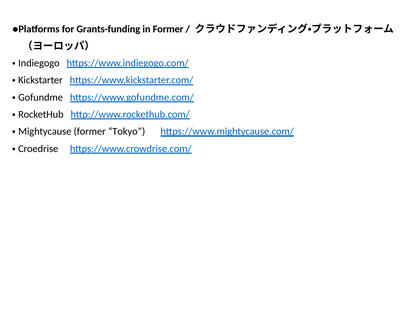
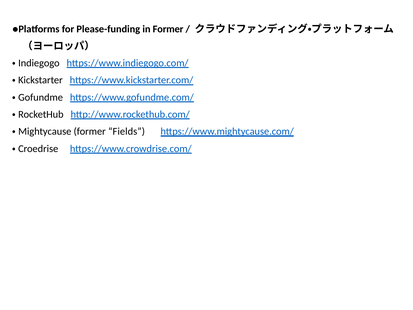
Grants-funding: Grants-funding -> Please-funding
Tokyo: Tokyo -> Fields
